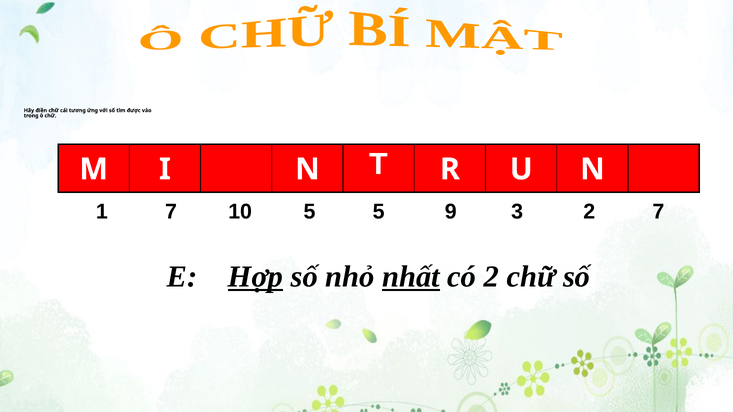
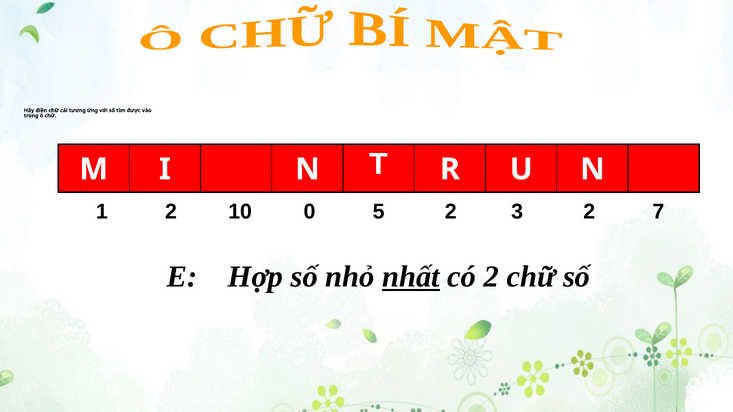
1 7: 7 -> 2
10 5: 5 -> 0
5 9: 9 -> 2
Hợp underline: present -> none
